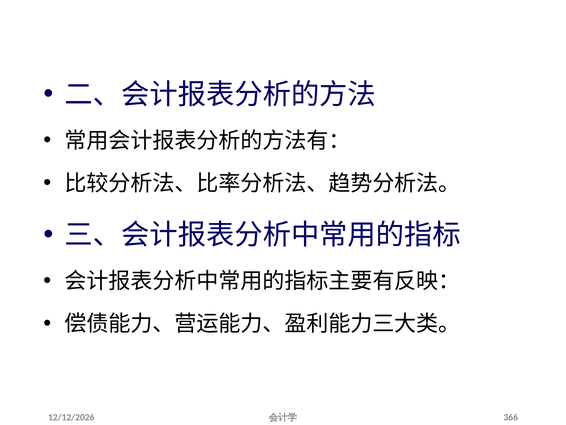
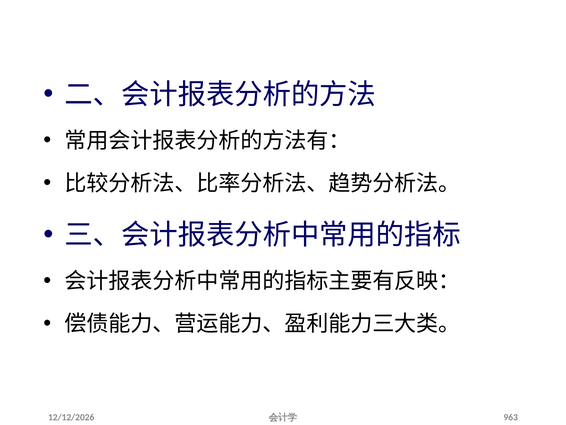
366: 366 -> 963
